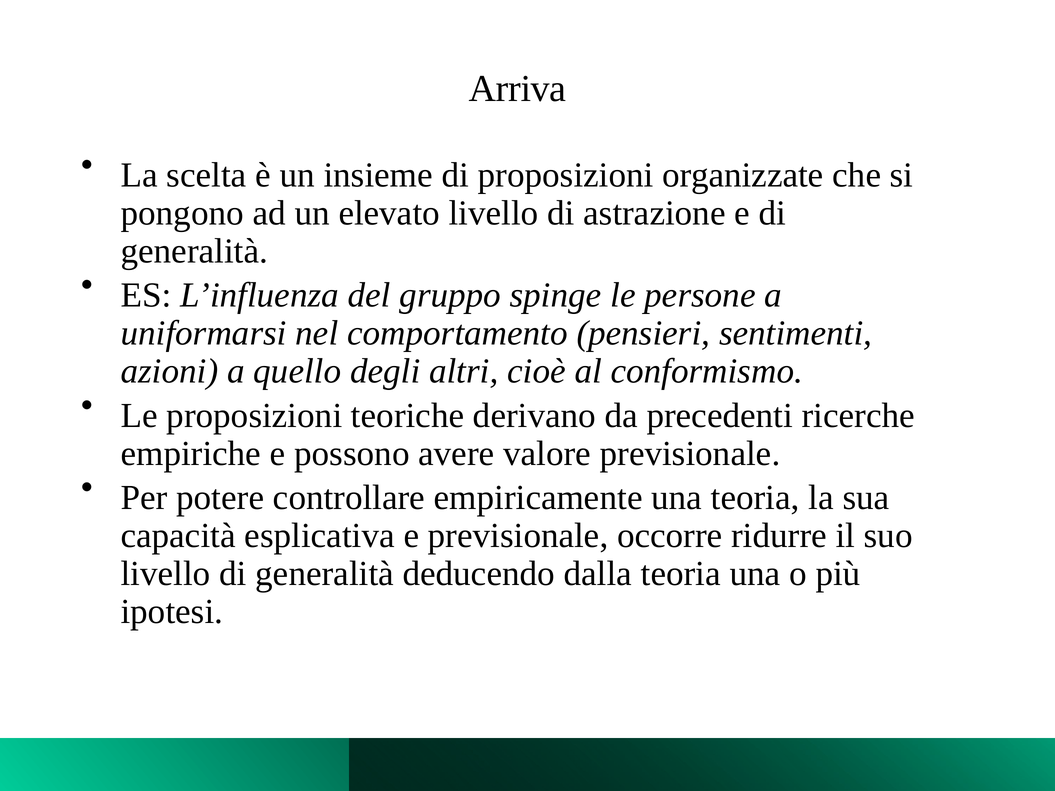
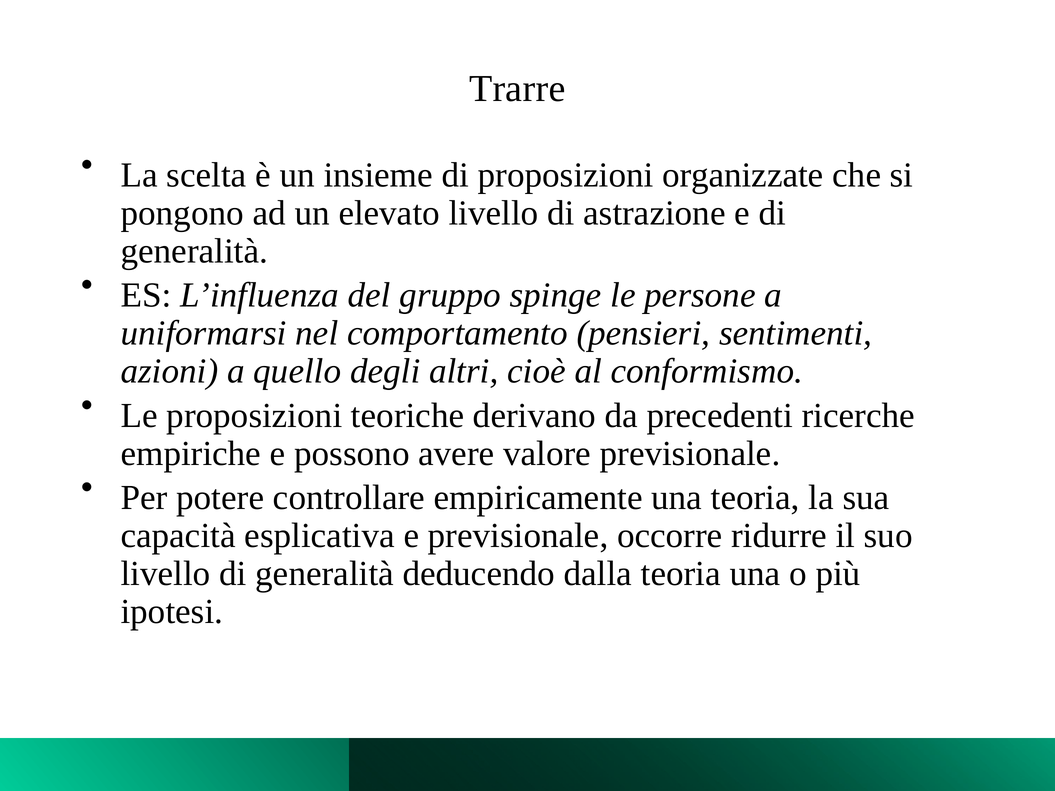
Arriva: Arriva -> Trarre
